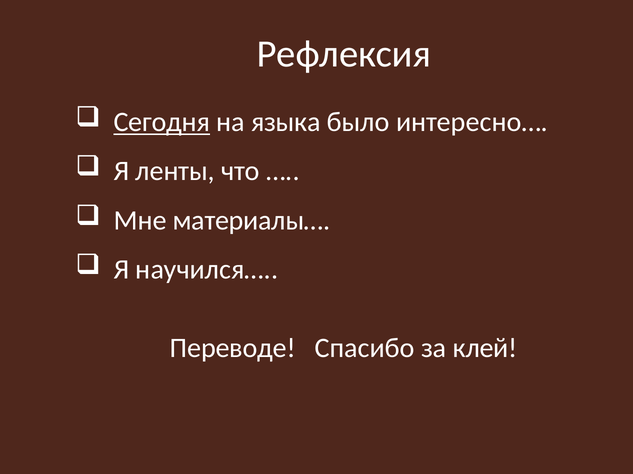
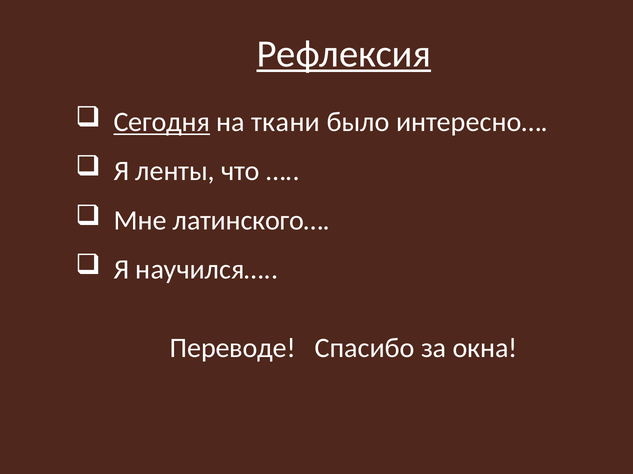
Рефлексия underline: none -> present
языка: языка -> ткани
материалы…: материалы… -> латинского…
клей: клей -> окна
